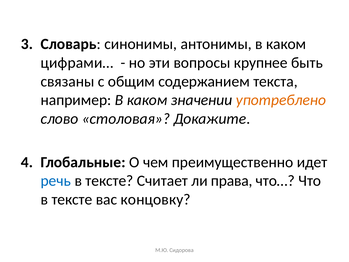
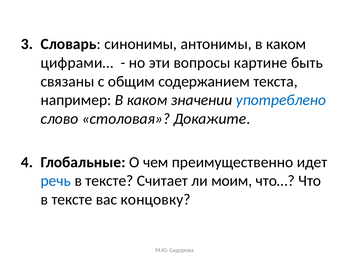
крупнее: крупнее -> картине
употреблено colour: orange -> blue
права: права -> моим
